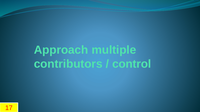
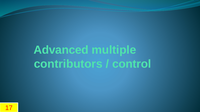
Approach: Approach -> Advanced
